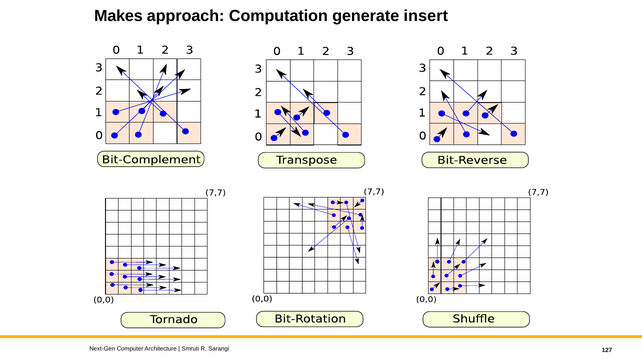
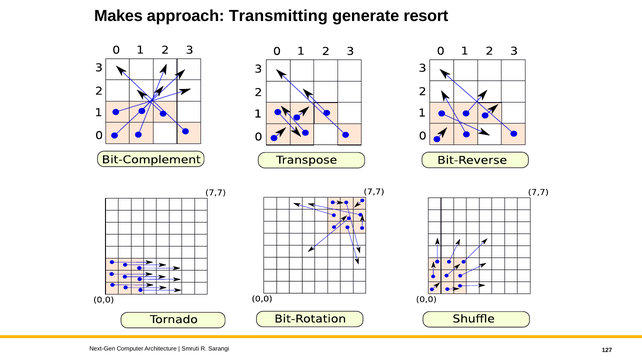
Computation: Computation -> Transmitting
insert: insert -> resort
